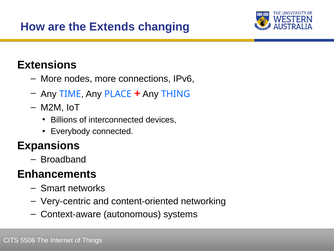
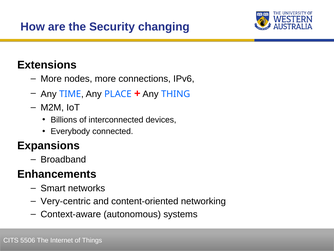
Extends: Extends -> Security
